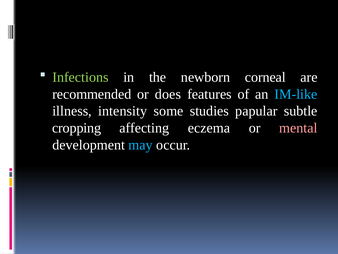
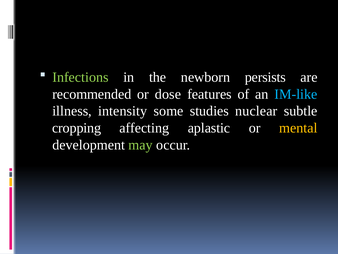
corneal: corneal -> persists
does: does -> dose
papular: papular -> nuclear
eczema: eczema -> aplastic
mental colour: pink -> yellow
may colour: light blue -> light green
